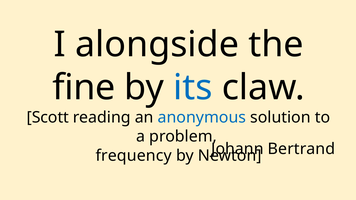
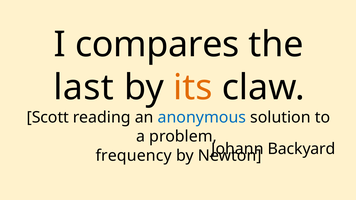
alongside: alongside -> compares
fine: fine -> last
its colour: blue -> orange
Bertrand: Bertrand -> Backyard
